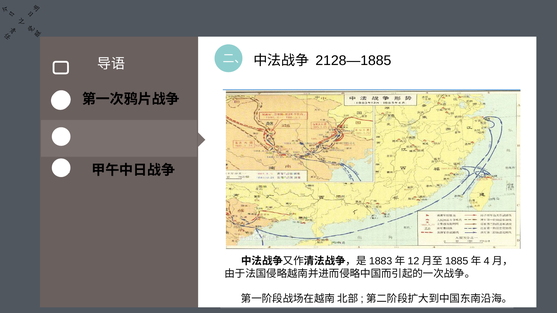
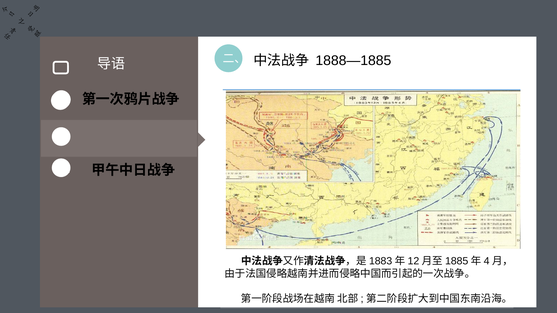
2128—1885: 2128—1885 -> 1888—1885
